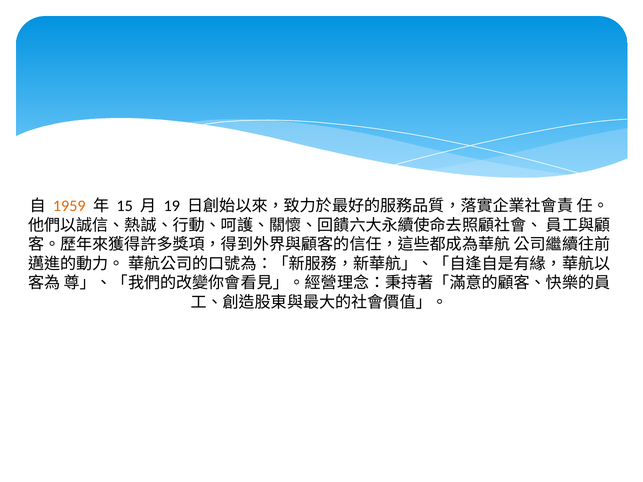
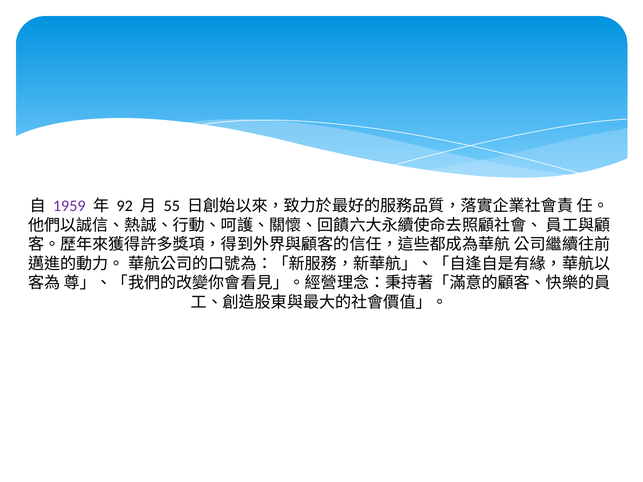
1959 colour: orange -> purple
15: 15 -> 92
19: 19 -> 55
